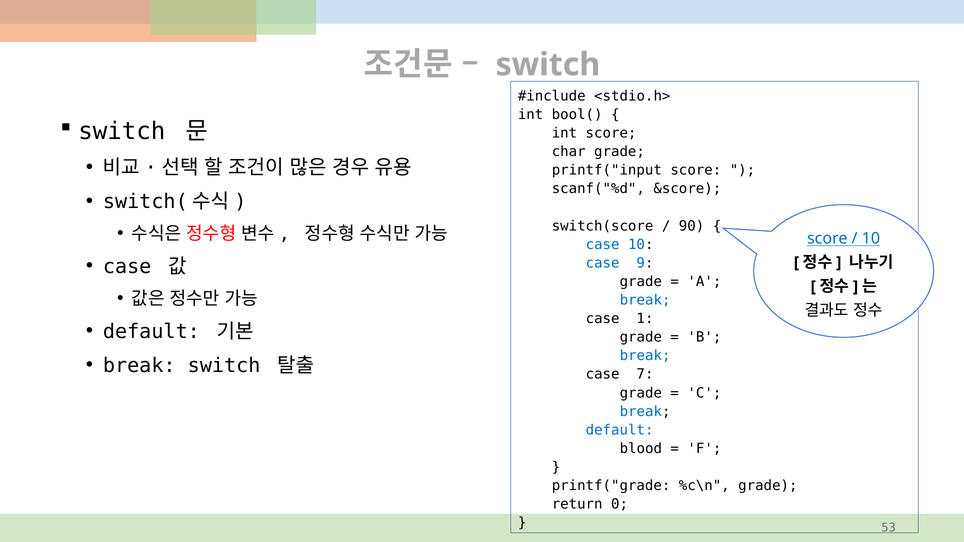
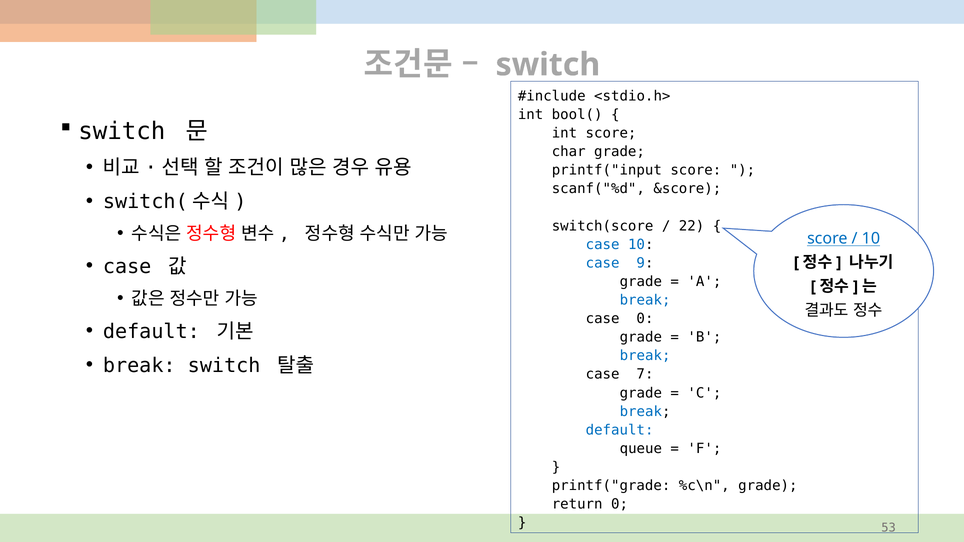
90: 90 -> 22
case 1: 1 -> 0
blood: blood -> queue
